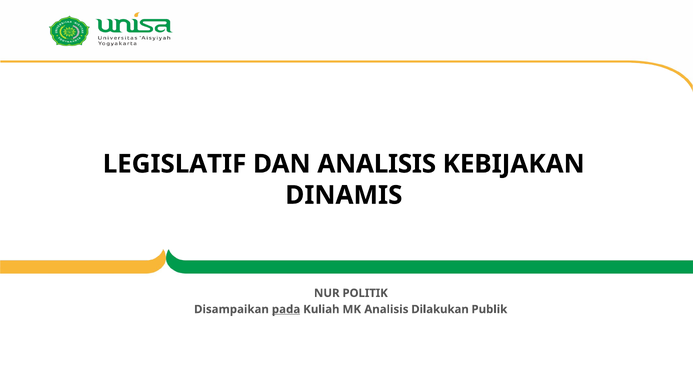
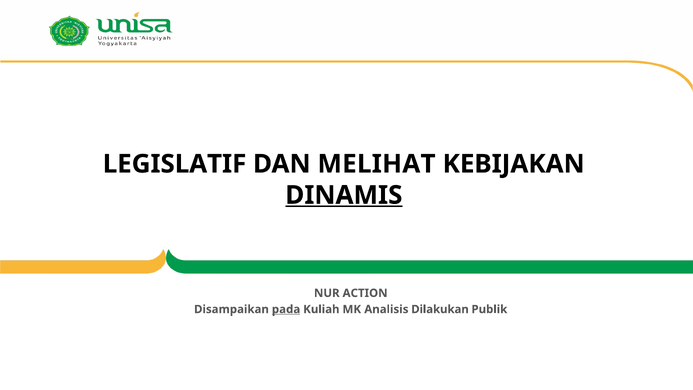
DAN ANALISIS: ANALISIS -> MELIHAT
DINAMIS underline: none -> present
POLITIK: POLITIK -> ACTION
